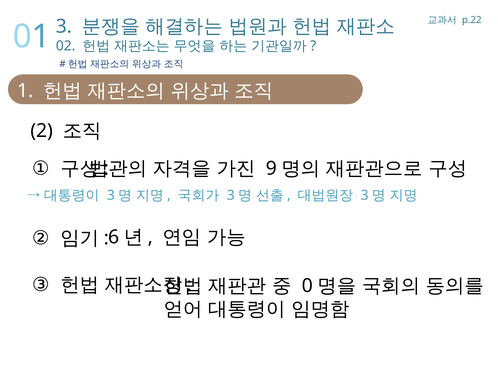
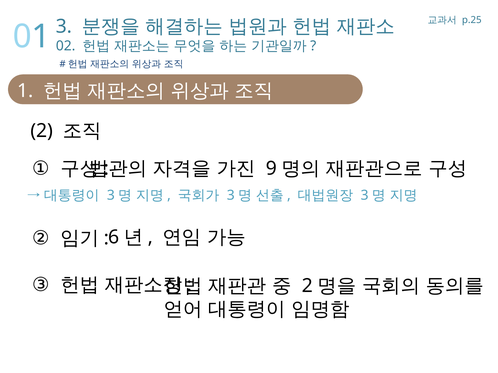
p.22: p.22 -> p.25
0 at (307, 286): 0 -> 2
